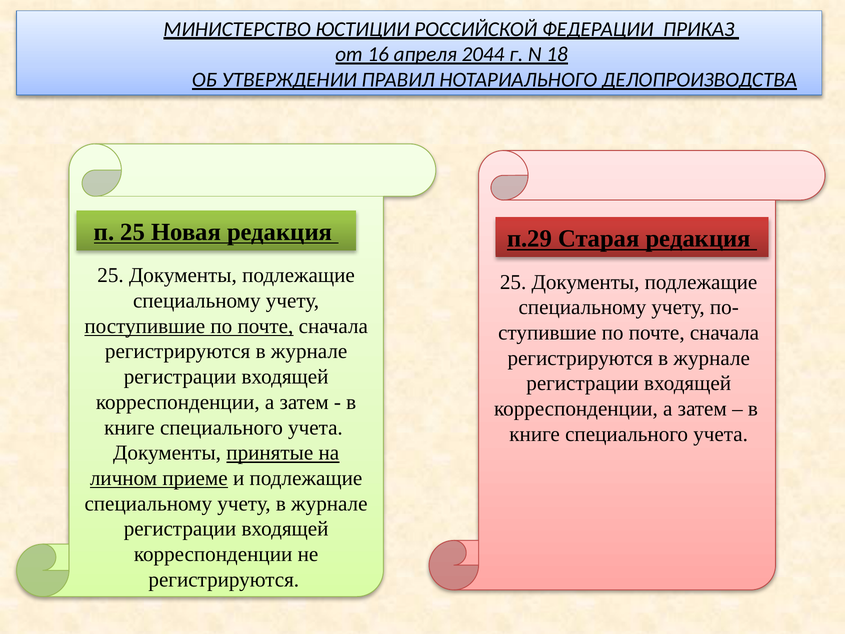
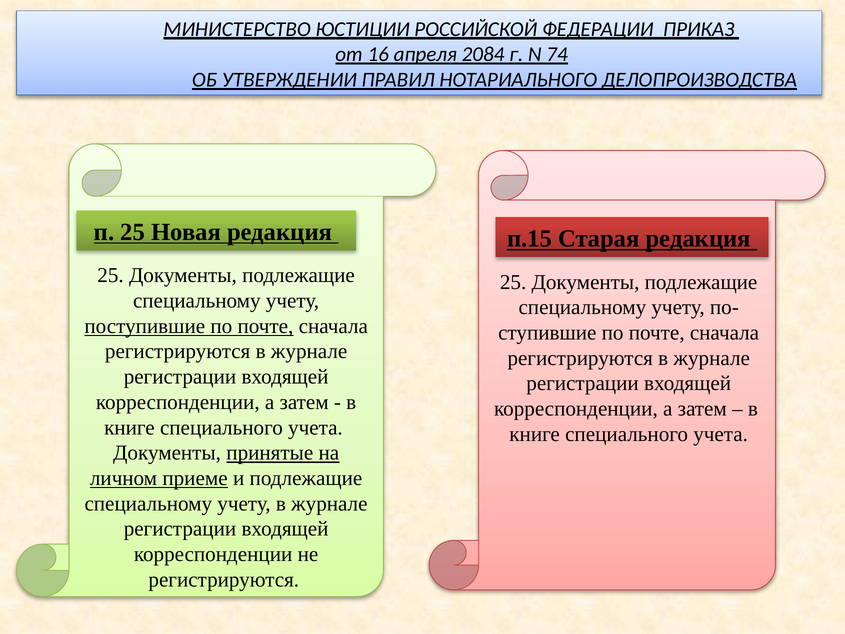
2044: 2044 -> 2084
18: 18 -> 74
п.29: п.29 -> п.15
